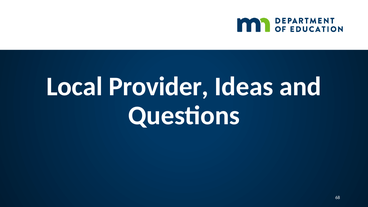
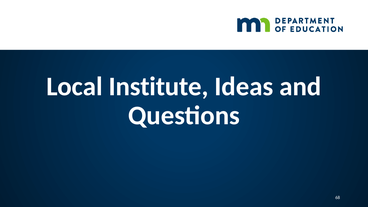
Provider: Provider -> Institute
